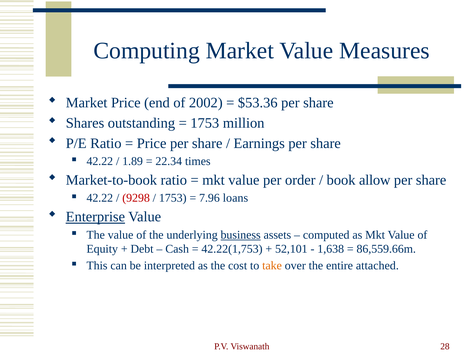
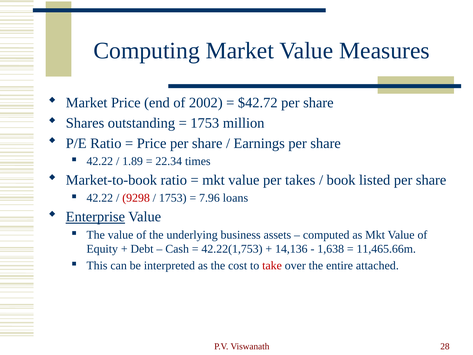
$53.36: $53.36 -> $42.72
order: order -> takes
allow: allow -> listed
business underline: present -> none
52,101: 52,101 -> 14,136
86,559.66m: 86,559.66m -> 11,465.66m
take colour: orange -> red
